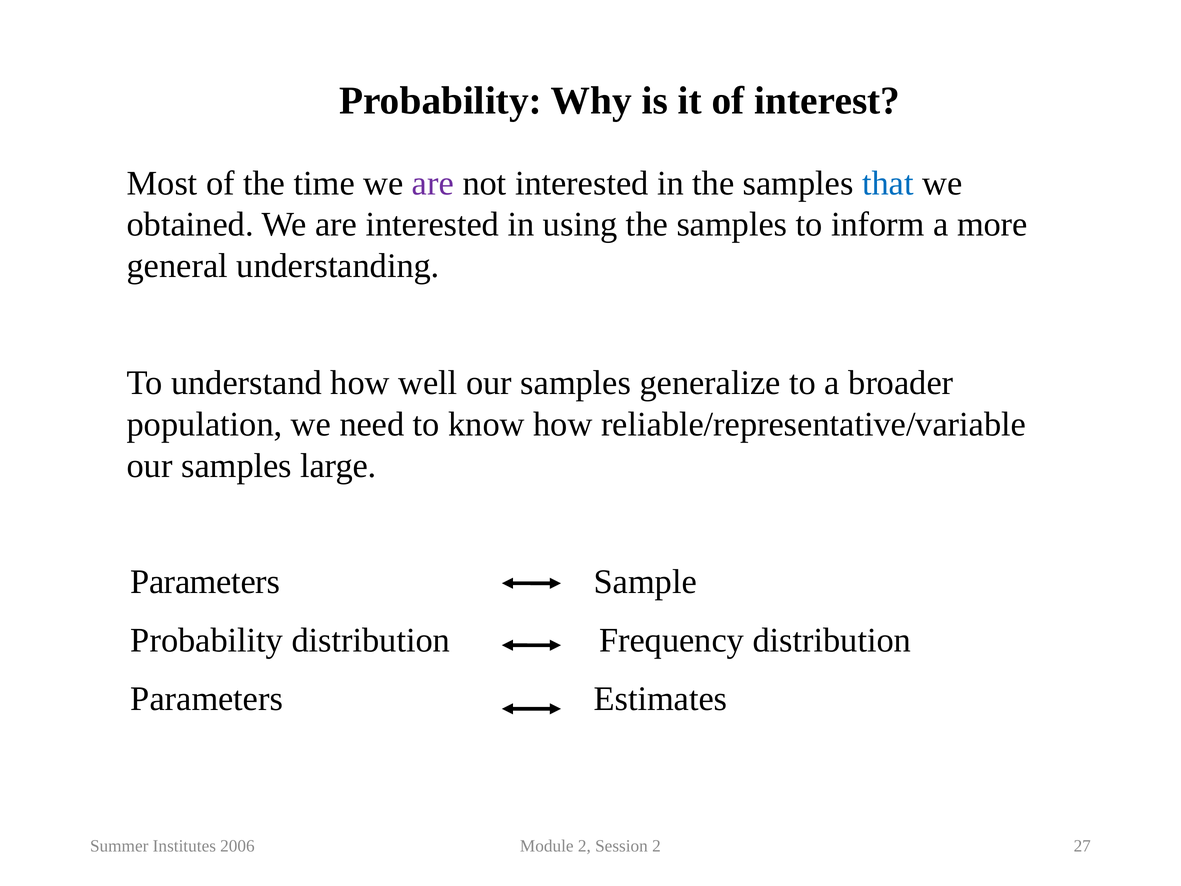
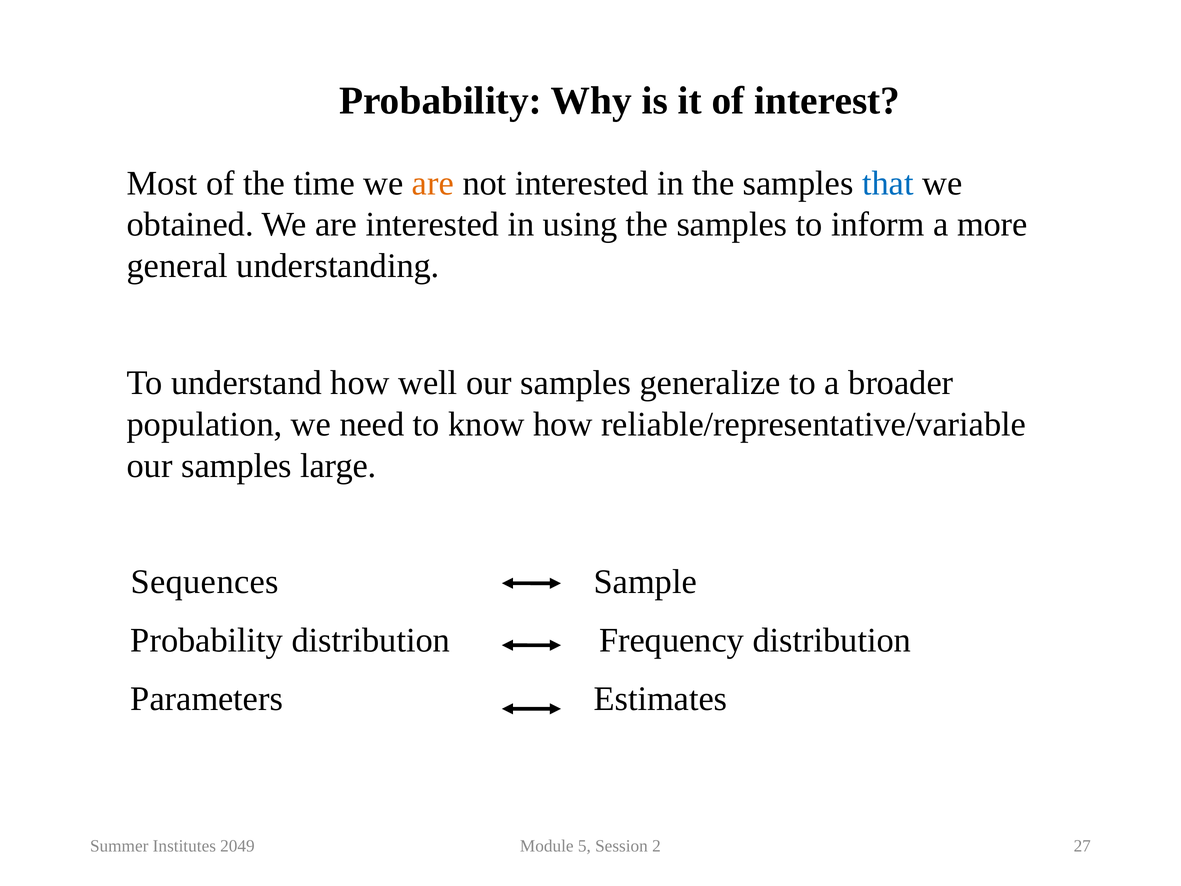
are at (433, 183) colour: purple -> orange
Parameters at (205, 582): Parameters -> Sequences
2006: 2006 -> 2049
Module 2: 2 -> 5
